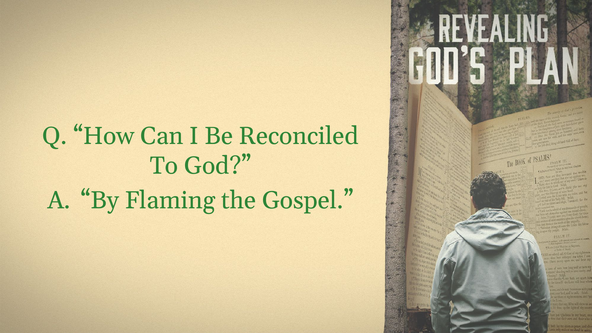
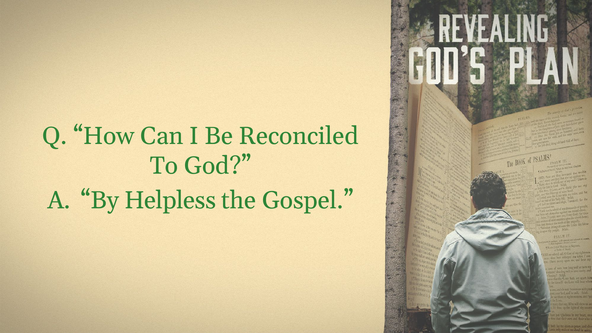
Flaming: Flaming -> Helpless
